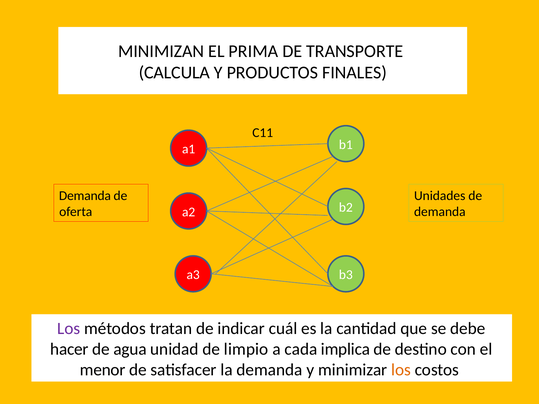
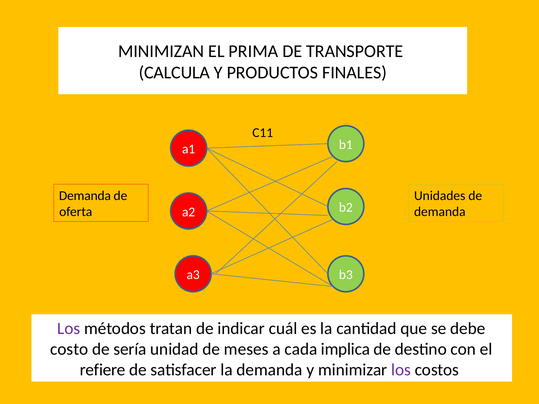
hacer: hacer -> costo
agua: agua -> sería
limpio: limpio -> meses
menor: menor -> refiere
los at (401, 370) colour: orange -> purple
